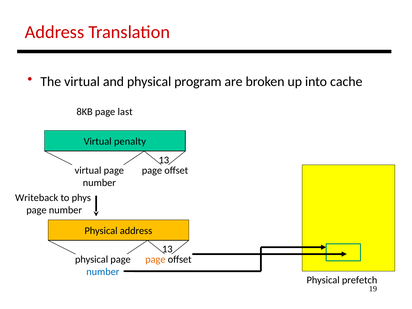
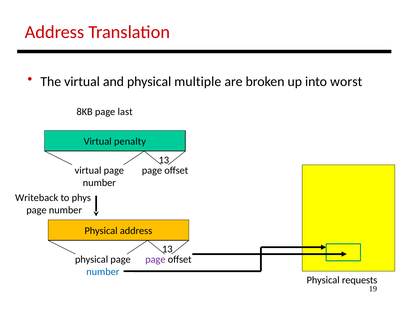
program: program -> multiple
cache: cache -> worst
page at (155, 260) colour: orange -> purple
prefetch: prefetch -> requests
